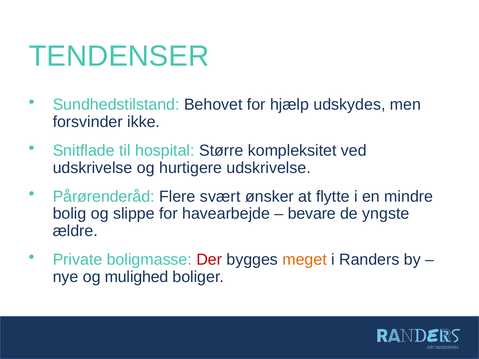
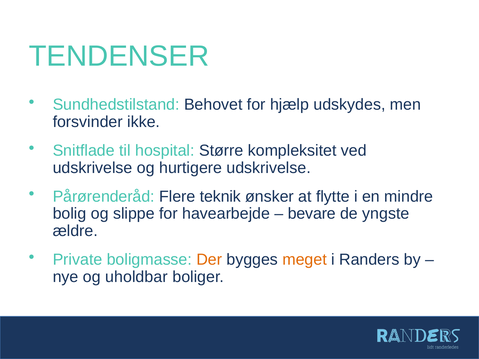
svært: svært -> teknik
Der colour: red -> orange
mulighed: mulighed -> uholdbar
